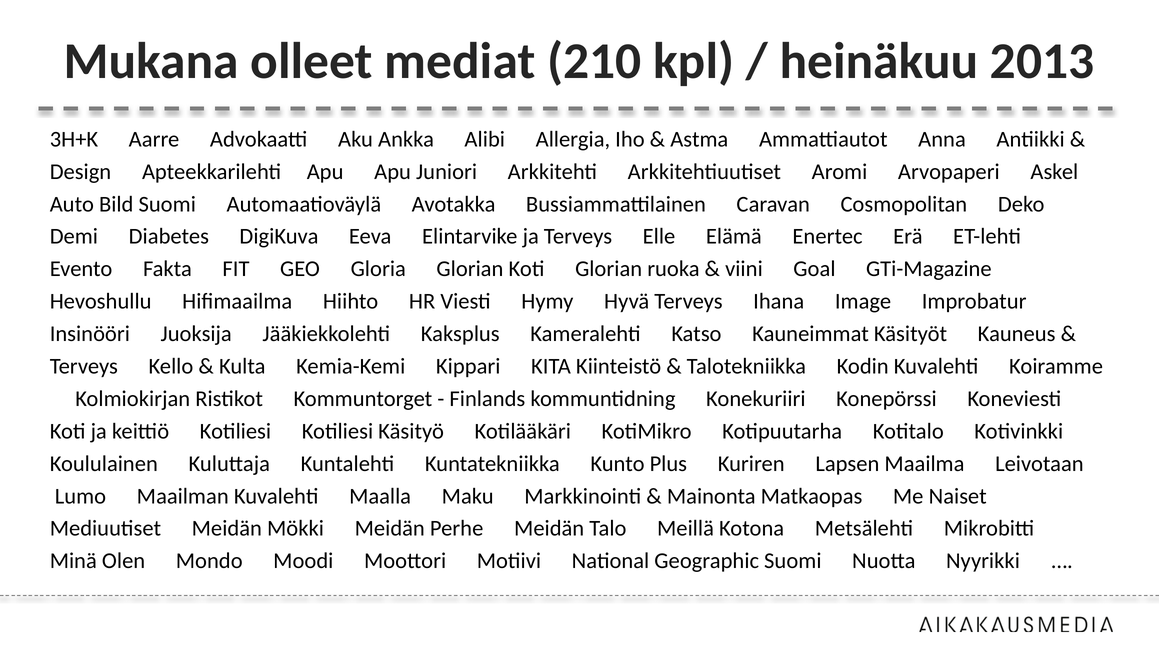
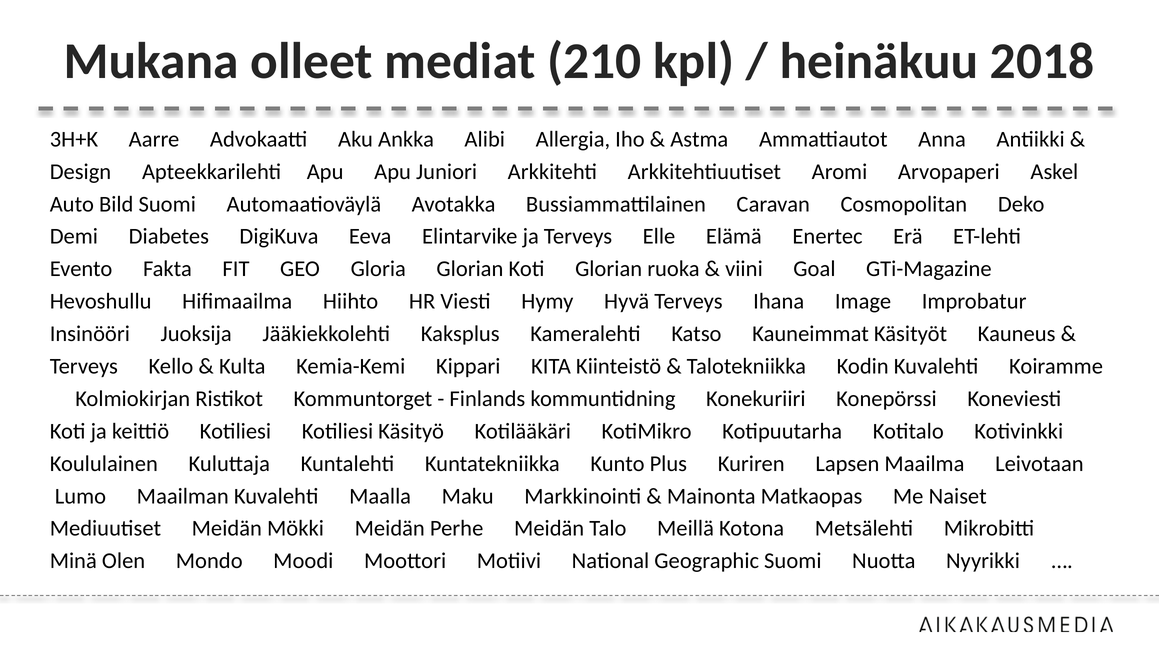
2013: 2013 -> 2018
